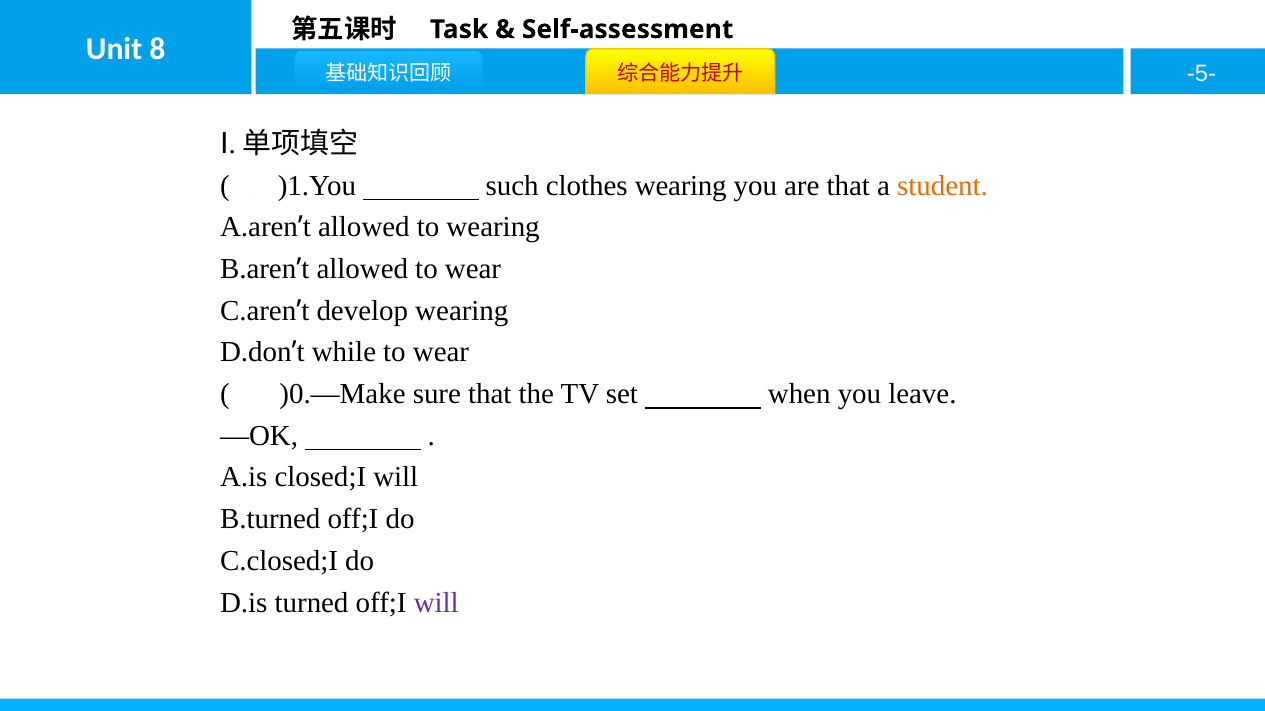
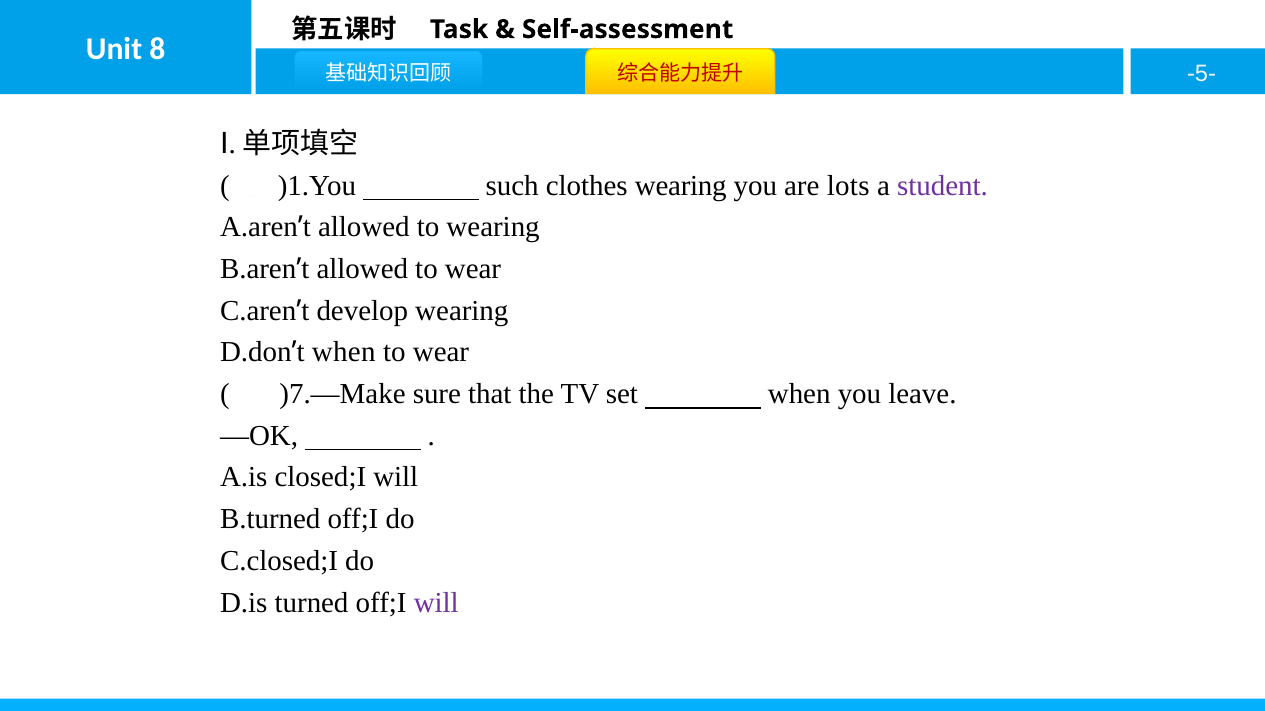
are that: that -> lots
student colour: orange -> purple
while at (344, 353): while -> when
)0.—Make: )0.—Make -> )7.—Make
